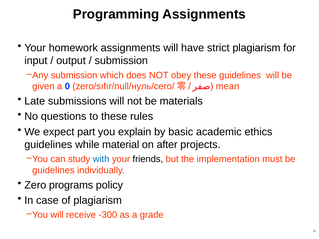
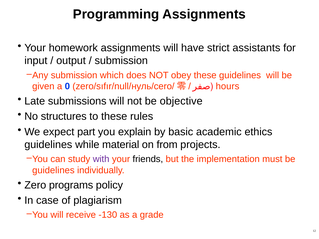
strict plagiarism: plagiarism -> assistants
mean: mean -> hours
materials: materials -> objective
questions: questions -> structures
after: after -> from
with colour: blue -> purple
-300: -300 -> -130
